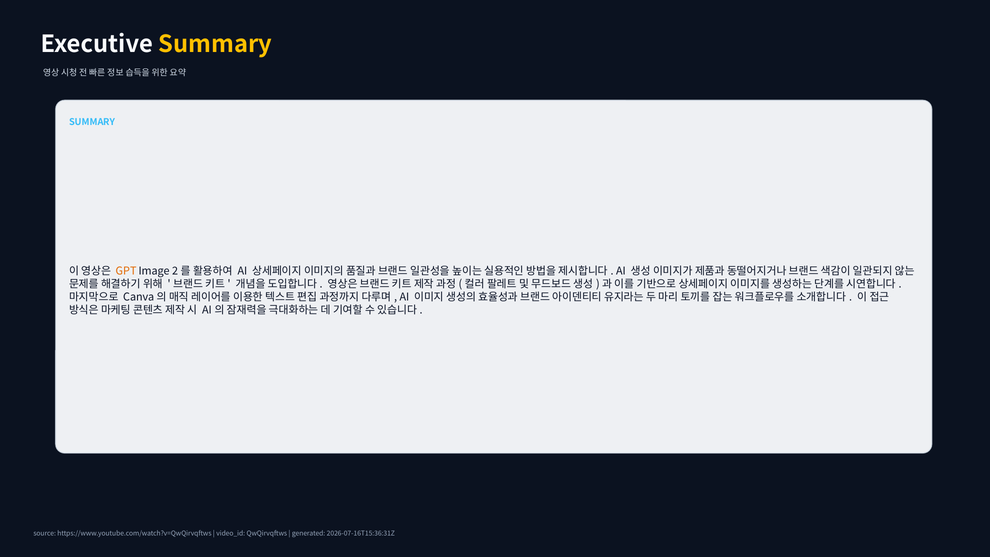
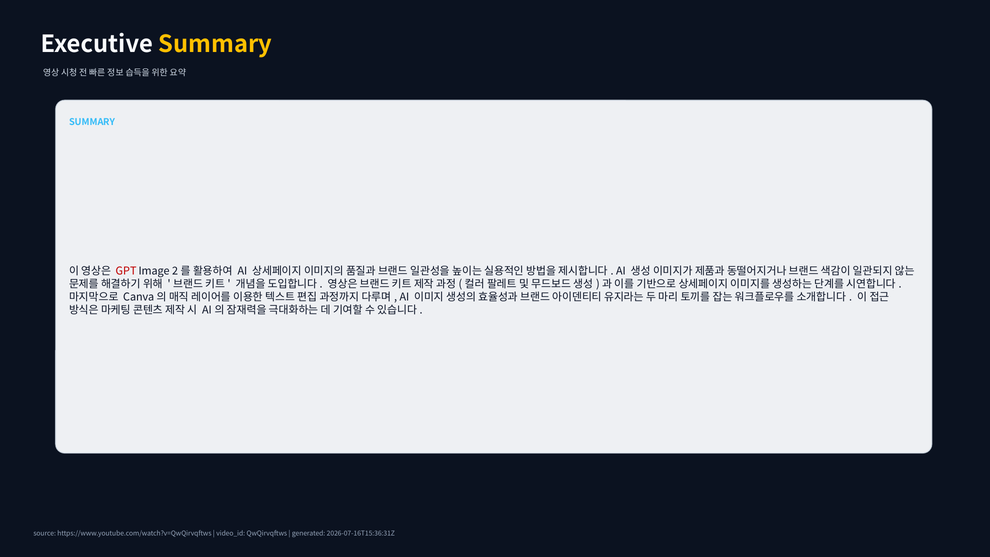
GPT colour: orange -> red
